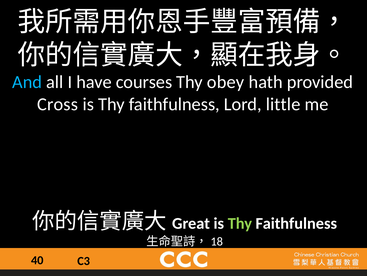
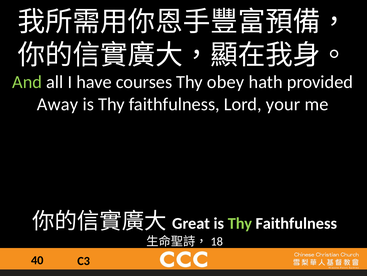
And colour: light blue -> light green
Cross: Cross -> Away
little: little -> your
